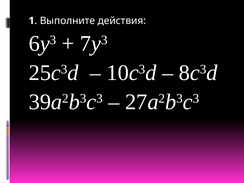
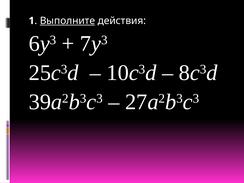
Выполните underline: none -> present
